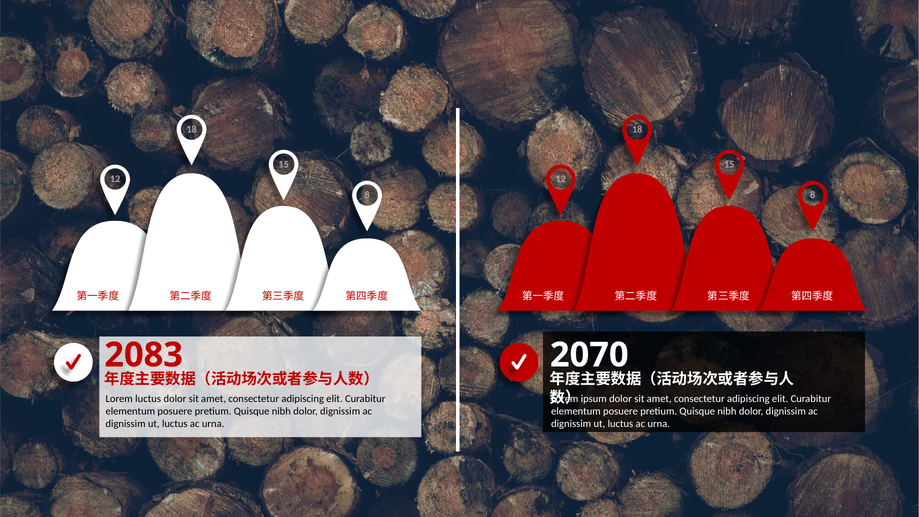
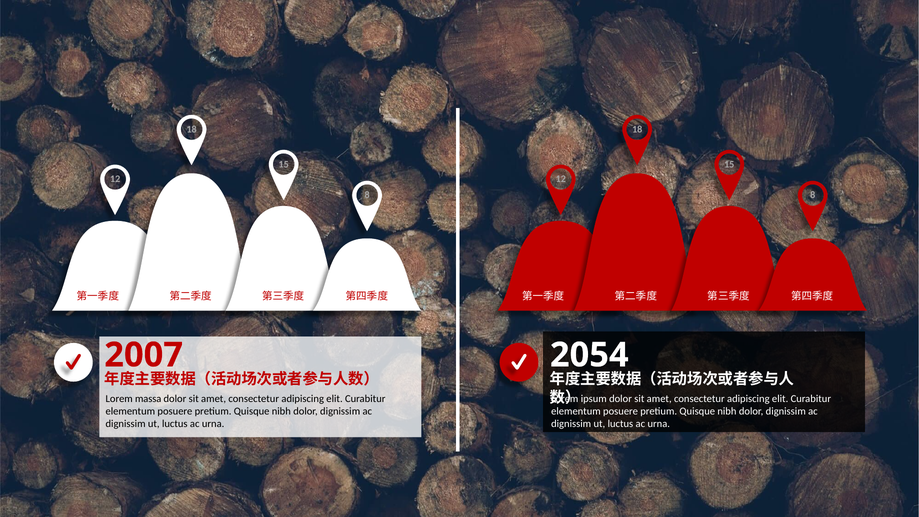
2083: 2083 -> 2007
2070: 2070 -> 2054
Lorem luctus: luctus -> massa
